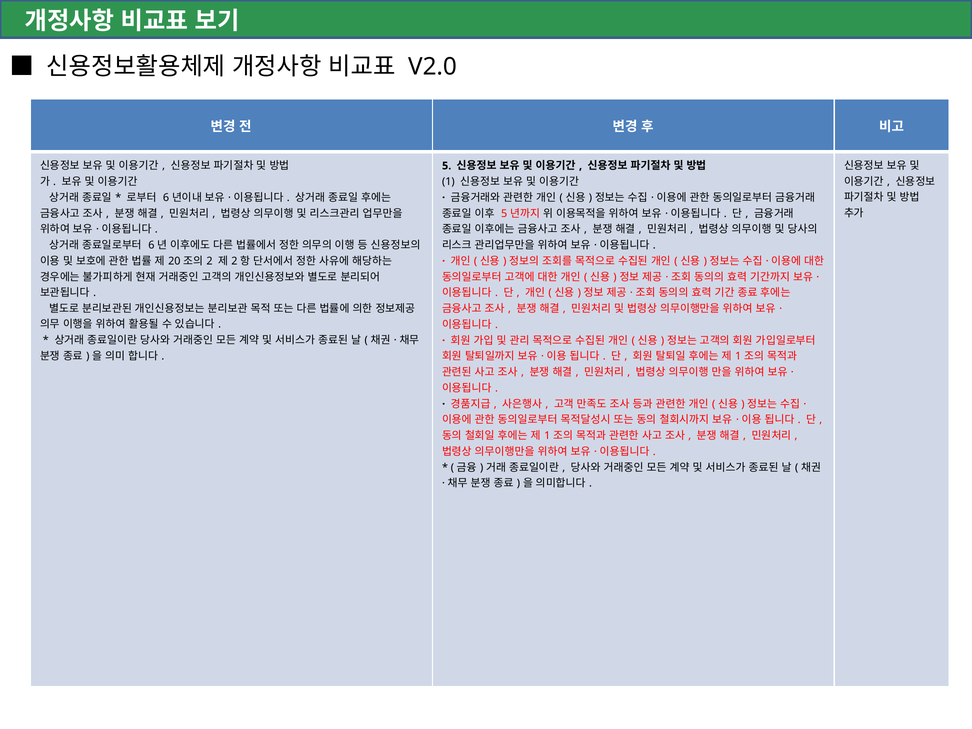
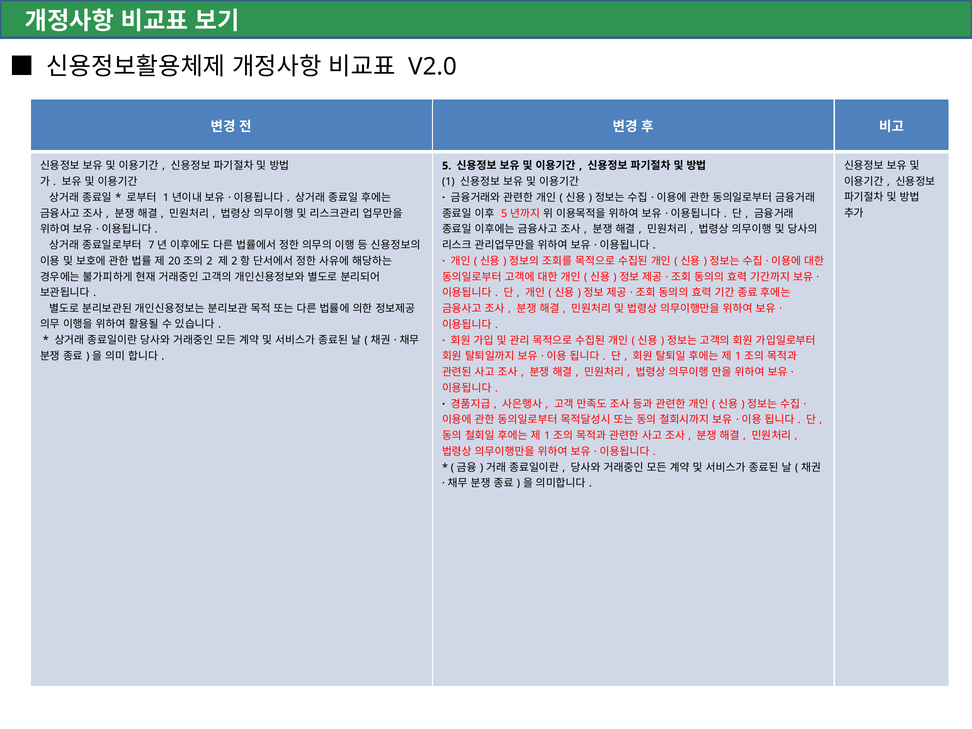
6 at (166, 198): 6 -> 1
6 at (151, 245): 6 -> 7
